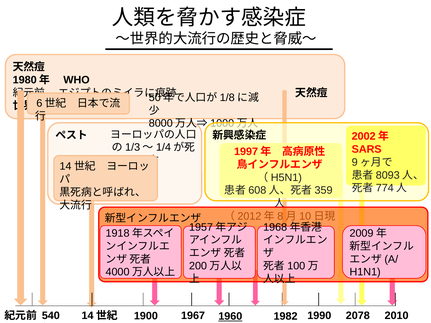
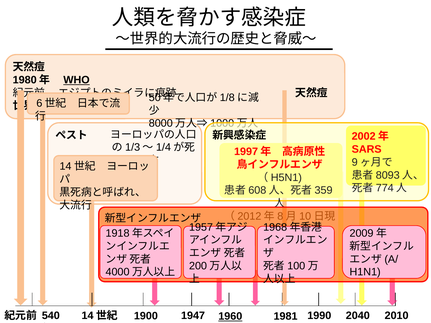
WHO underline: none -> present
2078: 2078 -> 2040
1967: 1967 -> 1947
1982: 1982 -> 1981
